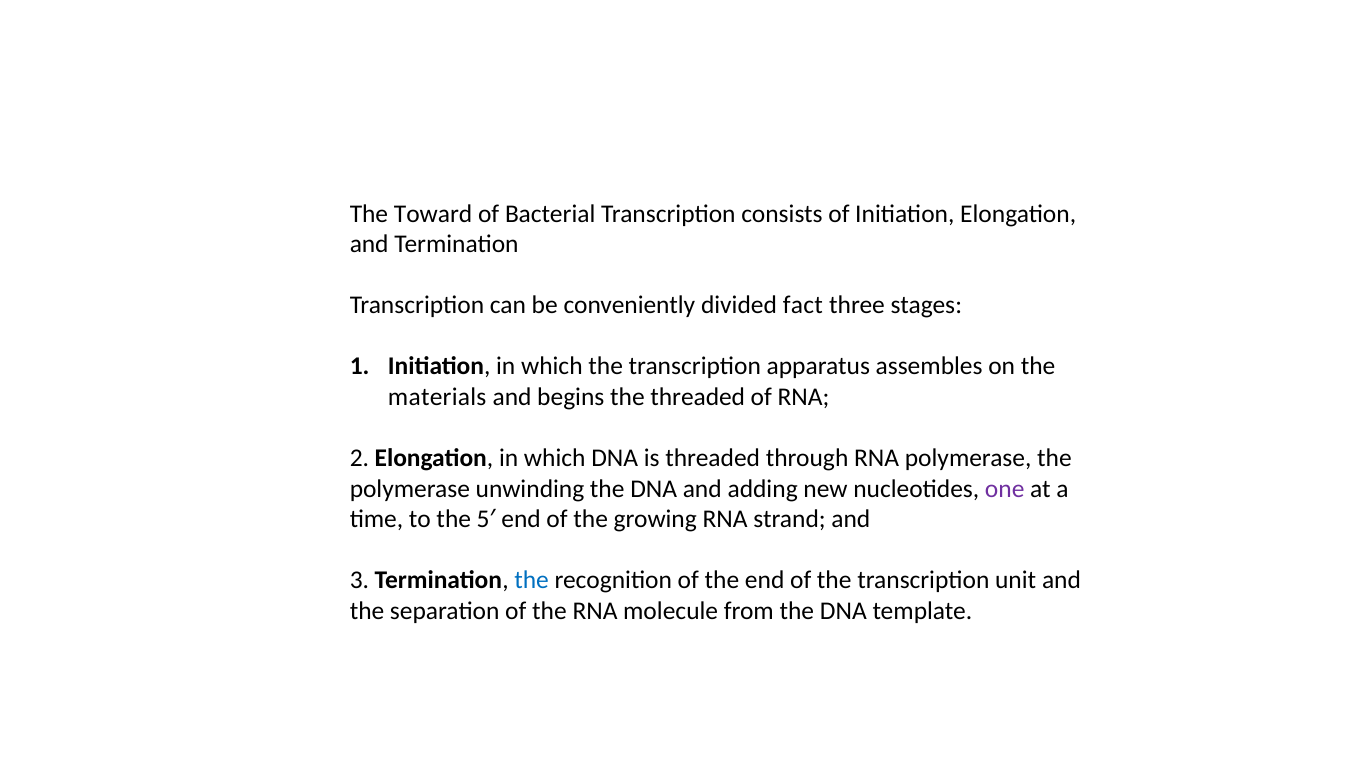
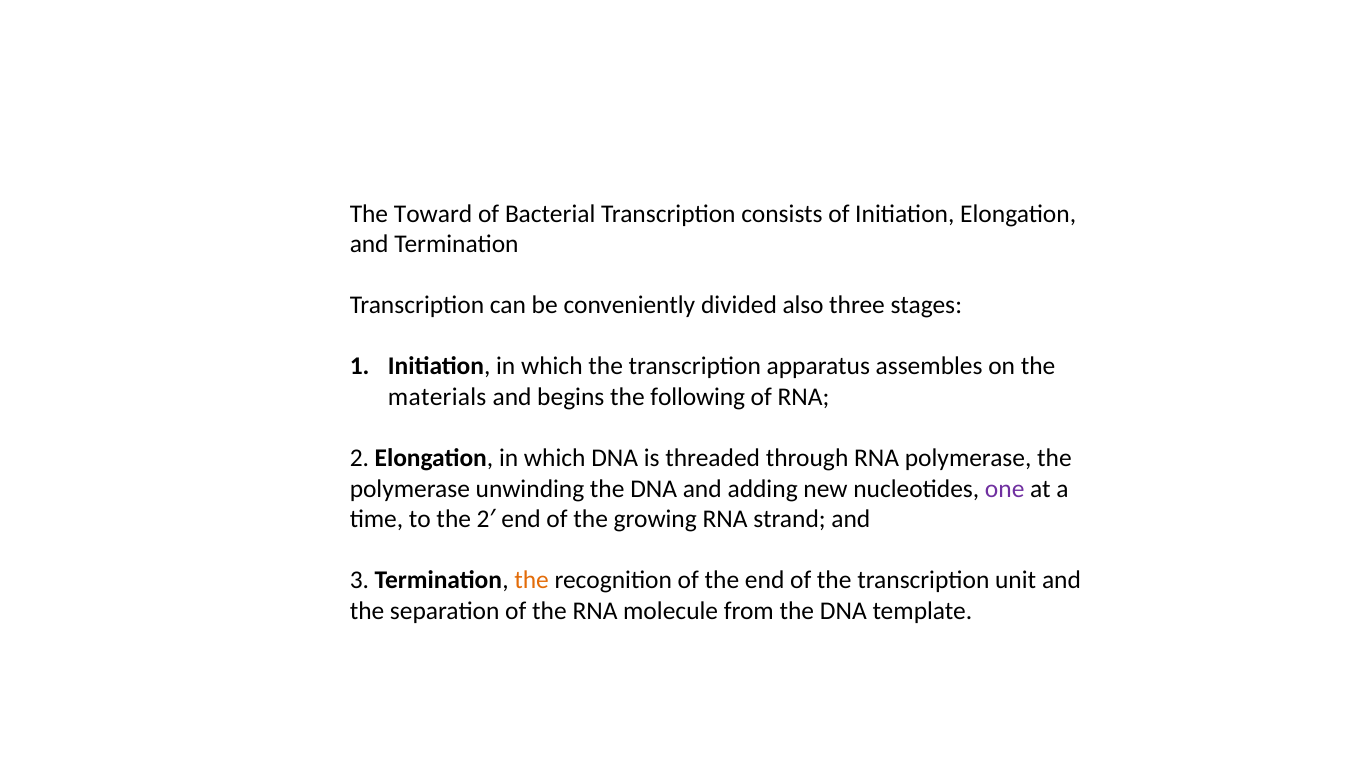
fact: fact -> also
the threaded: threaded -> following
the 5: 5 -> 2
the at (532, 581) colour: blue -> orange
